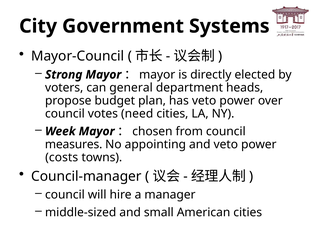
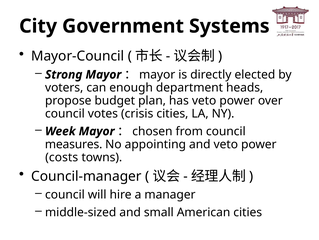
general: general -> enough
need: need -> crisis
